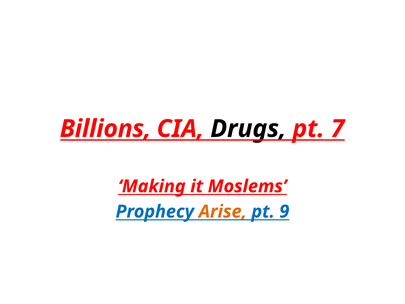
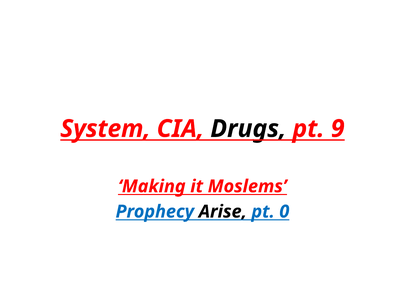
Billions: Billions -> System
7: 7 -> 9
Arise colour: orange -> black
9: 9 -> 0
